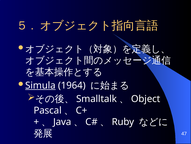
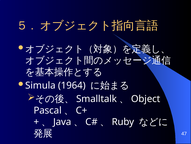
Simula underline: present -> none
